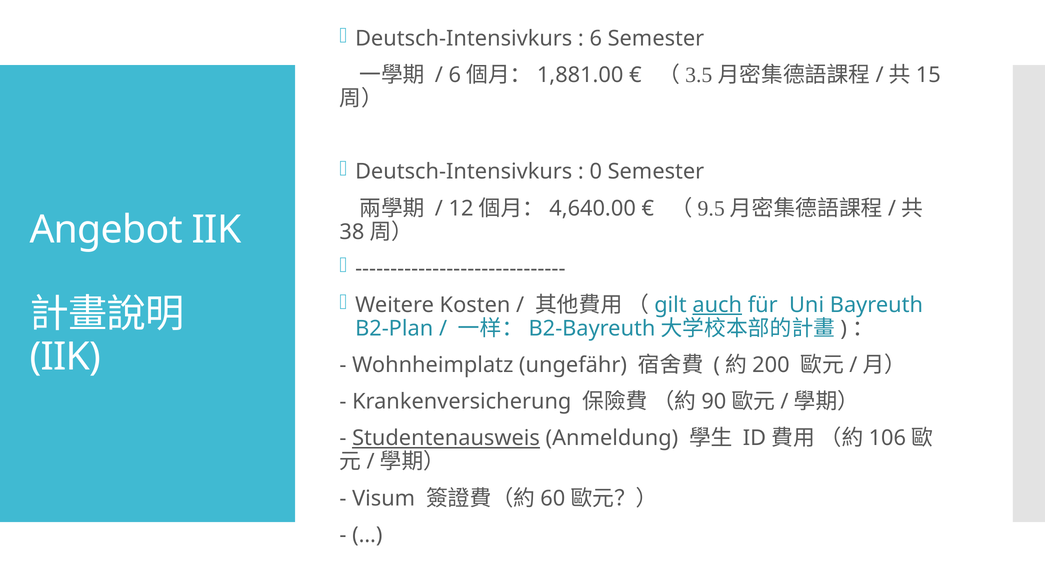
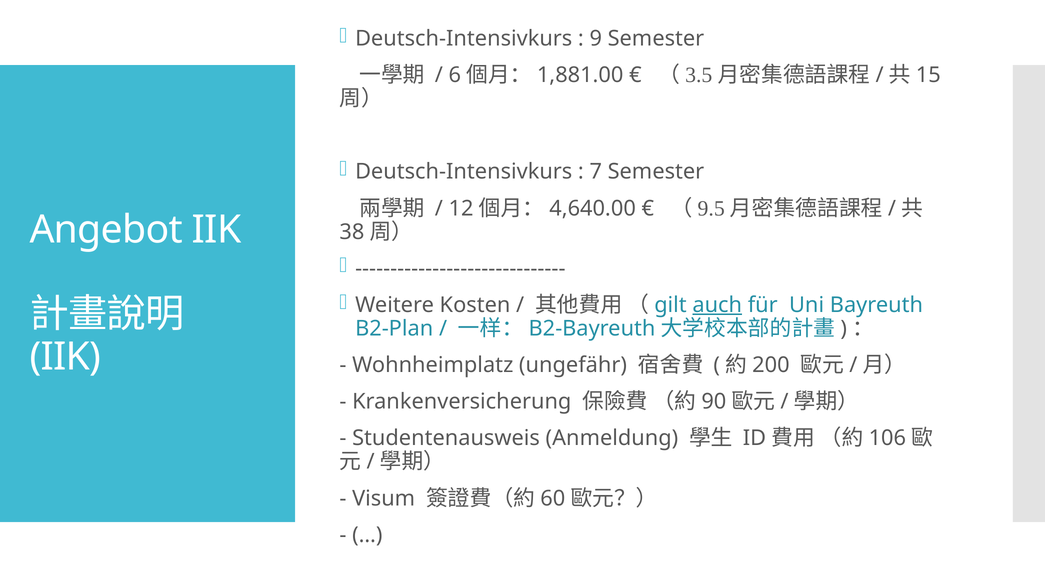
6 at (596, 39): 6 -> 9
0: 0 -> 7
Studentenausweis underline: present -> none
